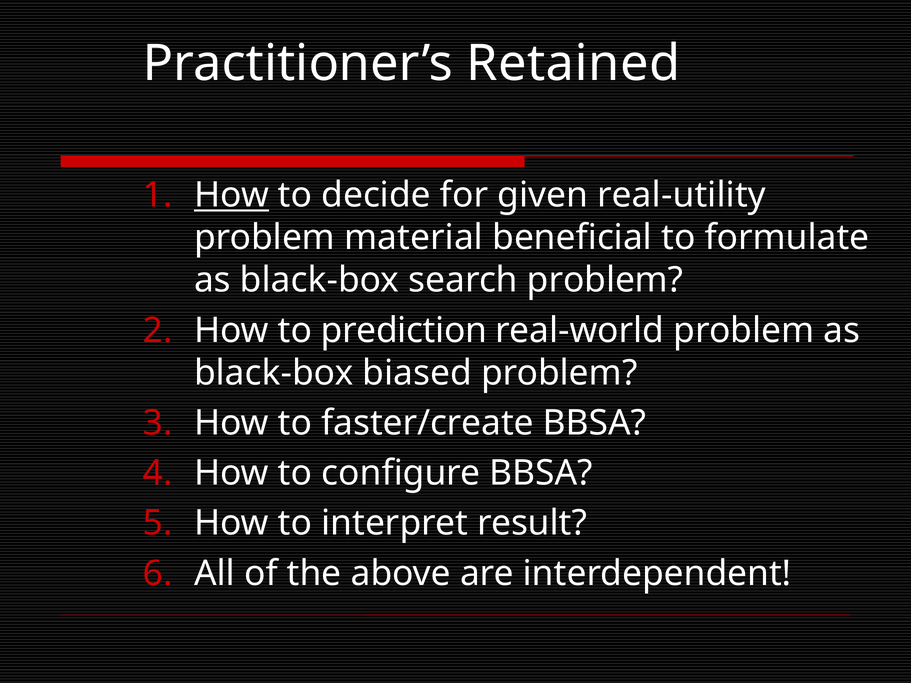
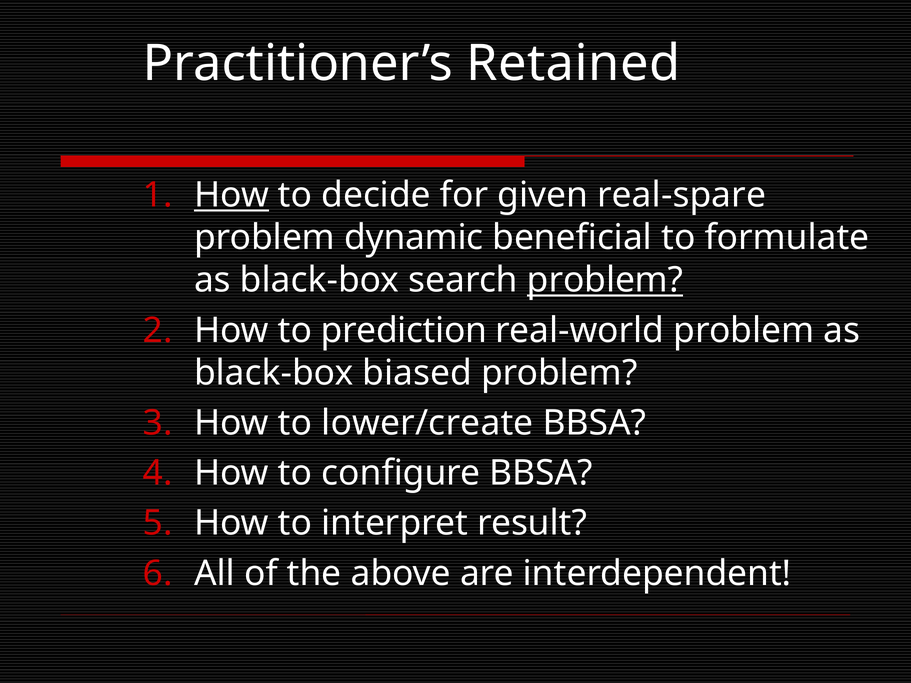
real-utility: real-utility -> real-spare
material: material -> dynamic
problem at (605, 280) underline: none -> present
faster/create: faster/create -> lower/create
